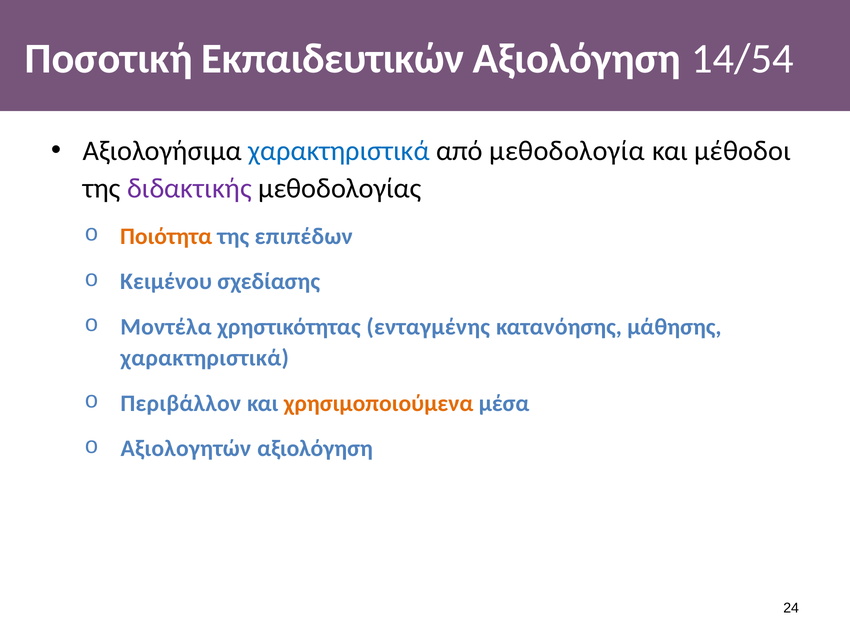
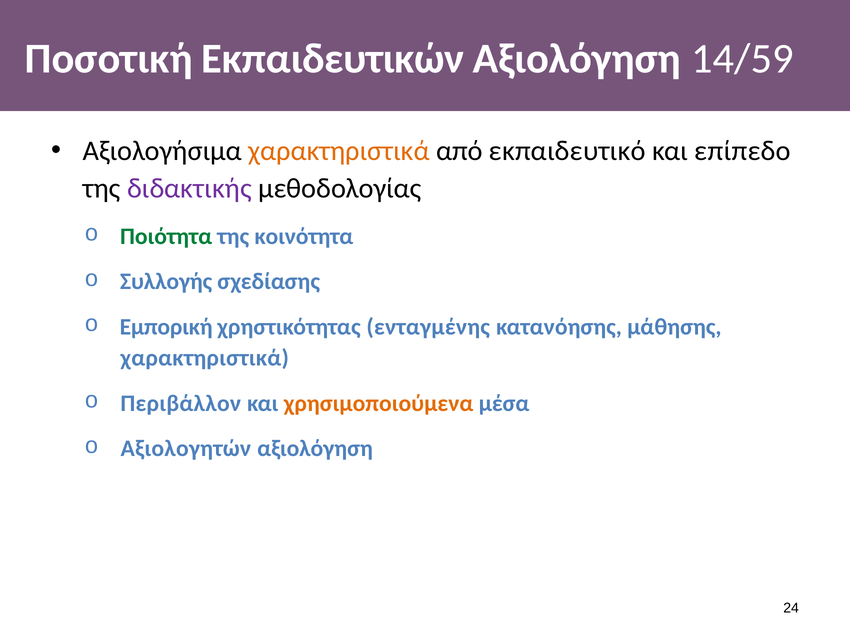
14/54: 14/54 -> 14/59
χαρακτηριστικά at (339, 151) colour: blue -> orange
μεθοδολογία: μεθοδολογία -> εκπαιδευτικό
μέθοδοι: μέθοδοι -> επίπεδο
Ποιότητα colour: orange -> green
επιπέδων: επιπέδων -> κοινότητα
Κειμένου: Κειμένου -> Συλλογής
Μοντέλα: Μοντέλα -> Εμπορική
